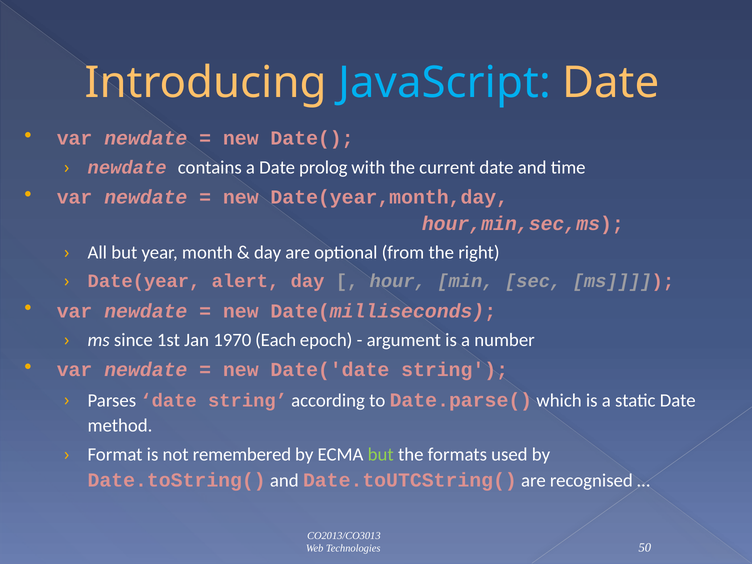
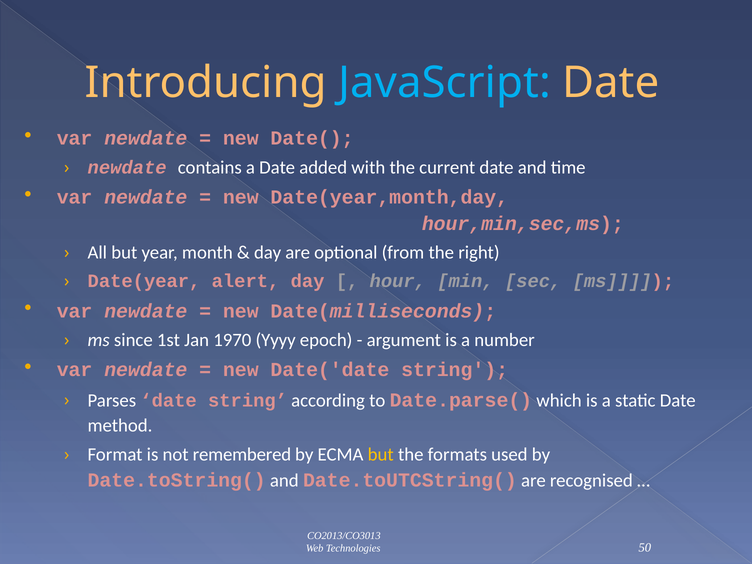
prolog: prolog -> added
Each: Each -> Yyyy
but at (381, 455) colour: light green -> yellow
